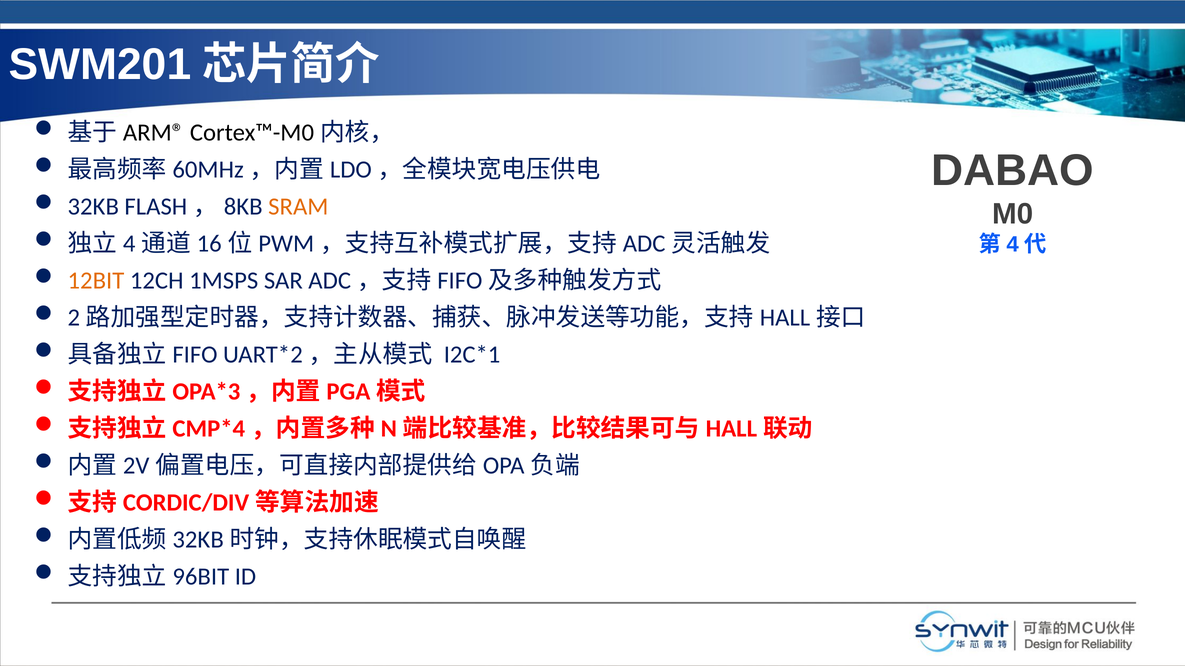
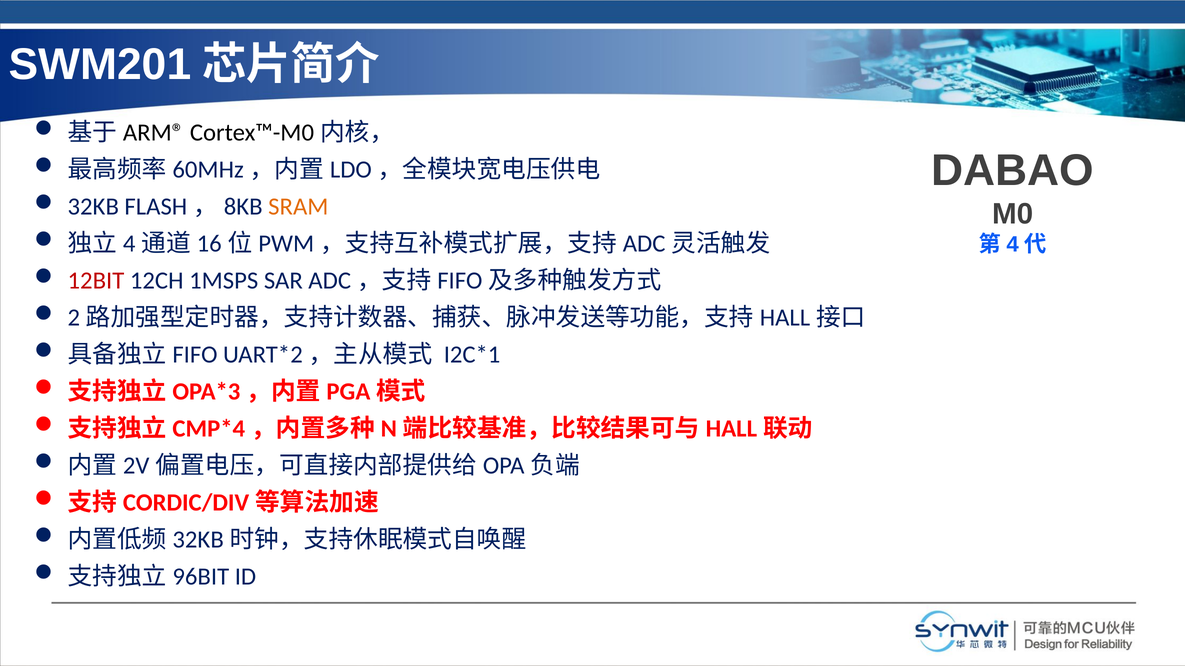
12BIT colour: orange -> red
